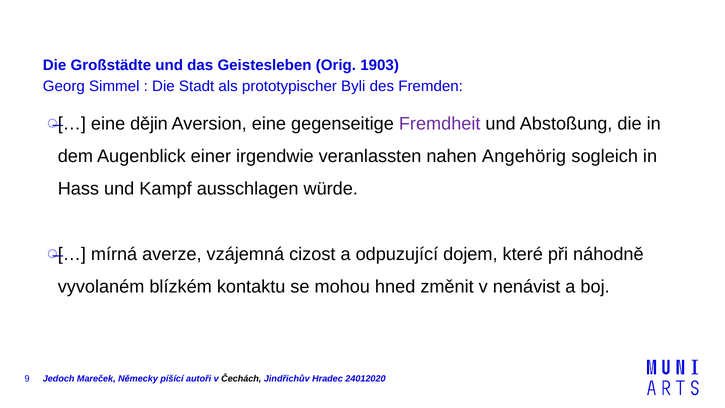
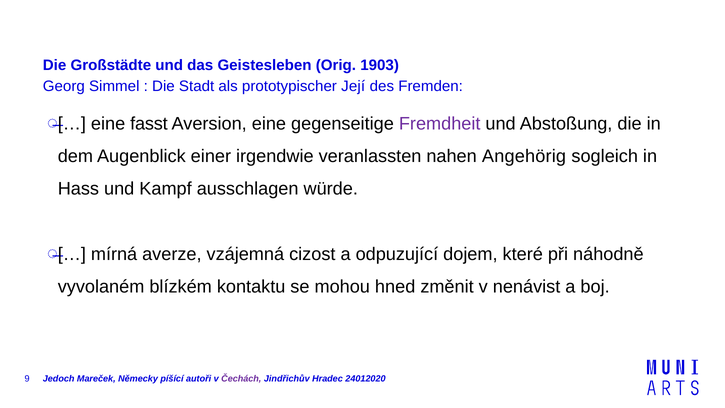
Byli: Byli -> Její
dějin: dějin -> fasst
Čechách colour: black -> purple
